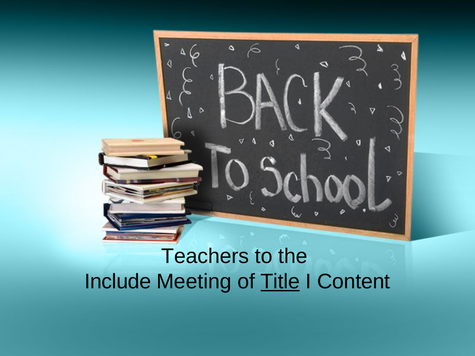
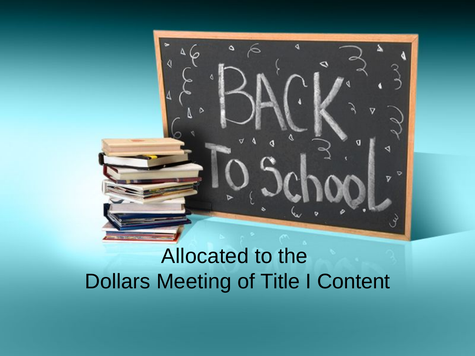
Teachers: Teachers -> Allocated
Include: Include -> Dollars
Title underline: present -> none
